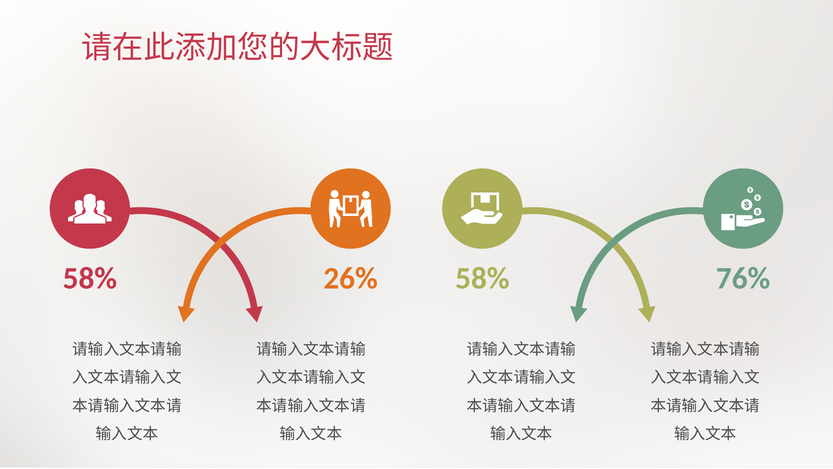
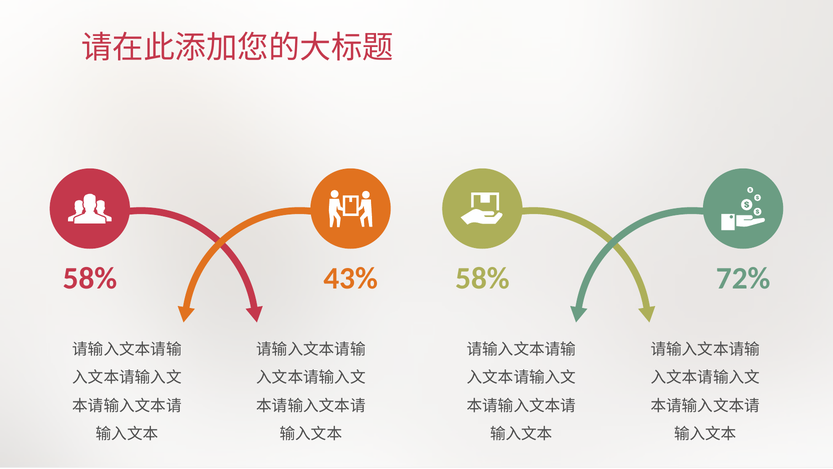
26%: 26% -> 43%
76%: 76% -> 72%
